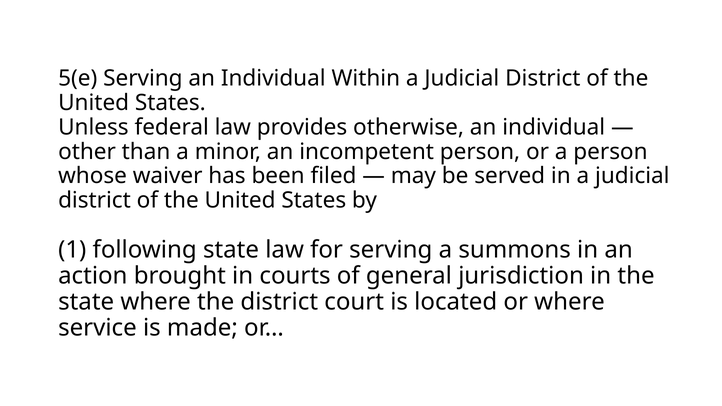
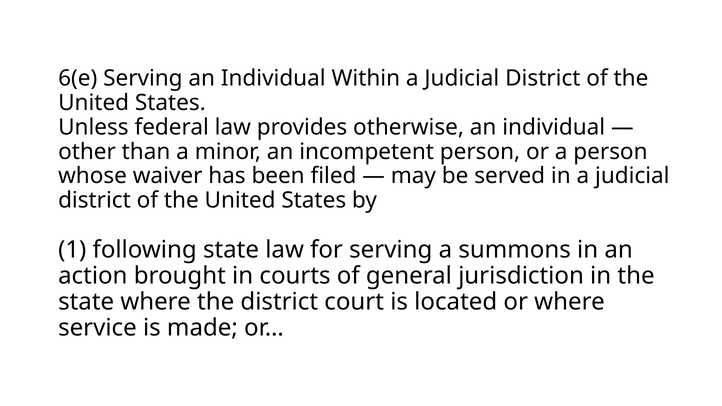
5(e: 5(e -> 6(e
